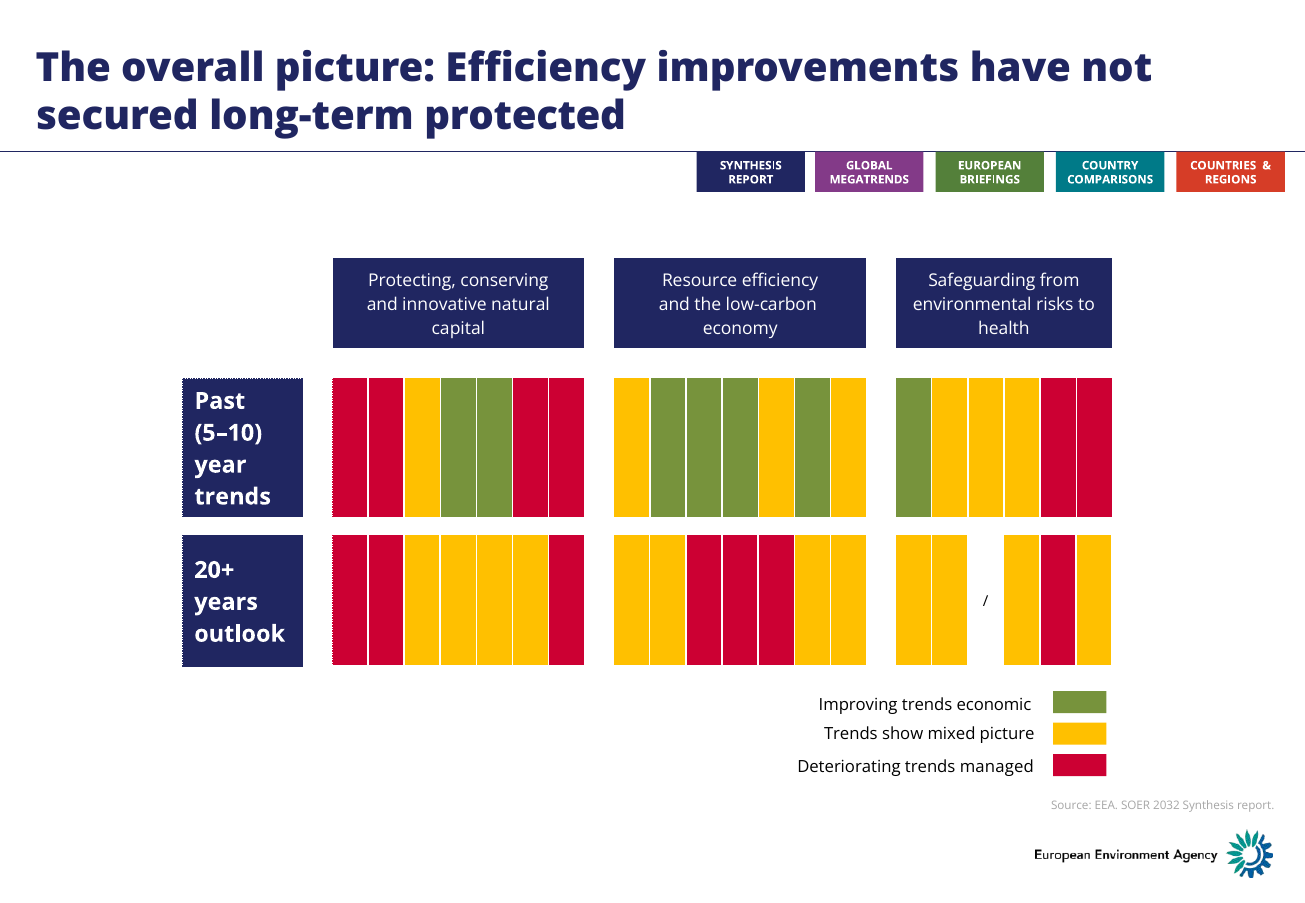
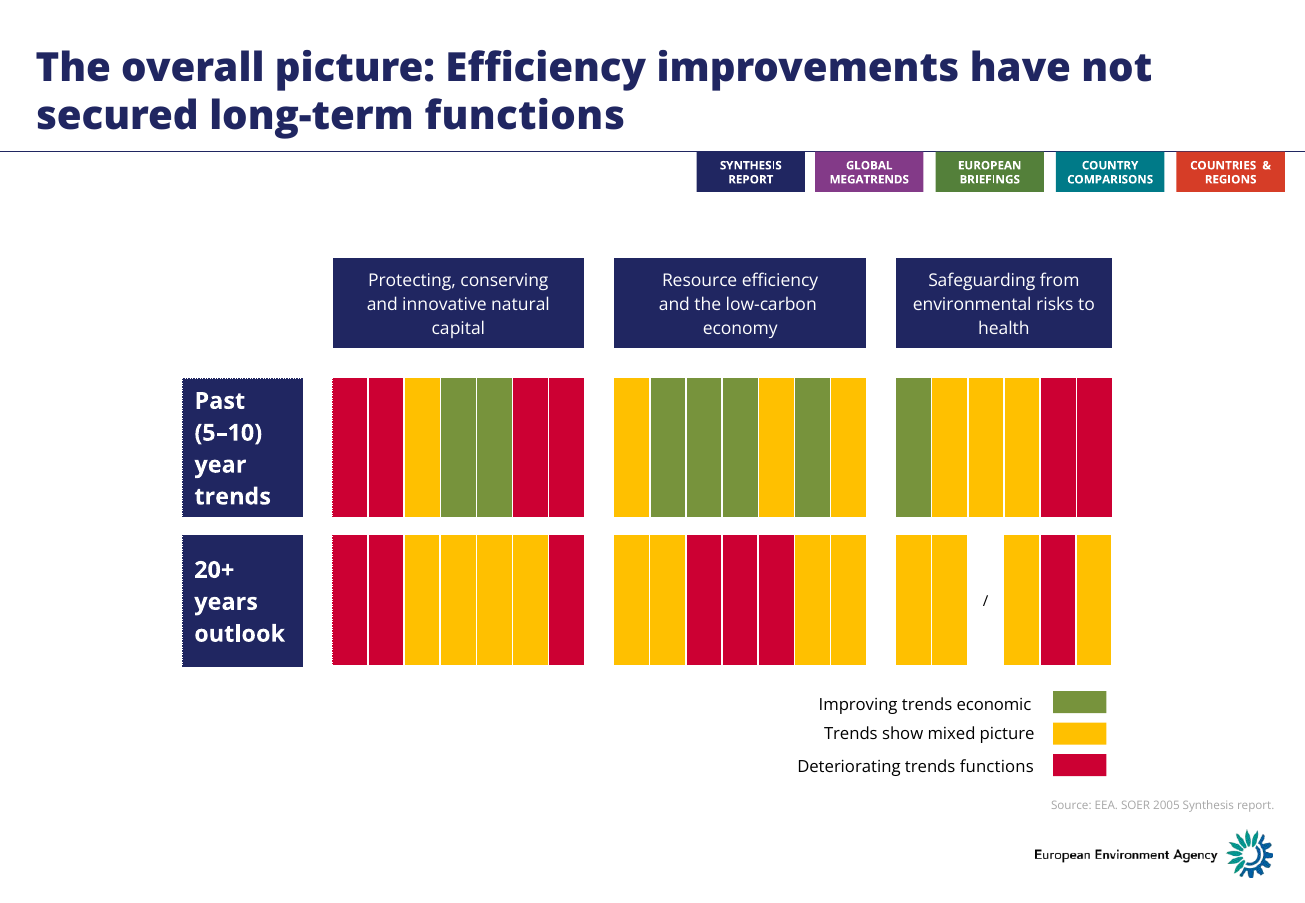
long-term protected: protected -> functions
trends managed: managed -> functions
2032: 2032 -> 2005
